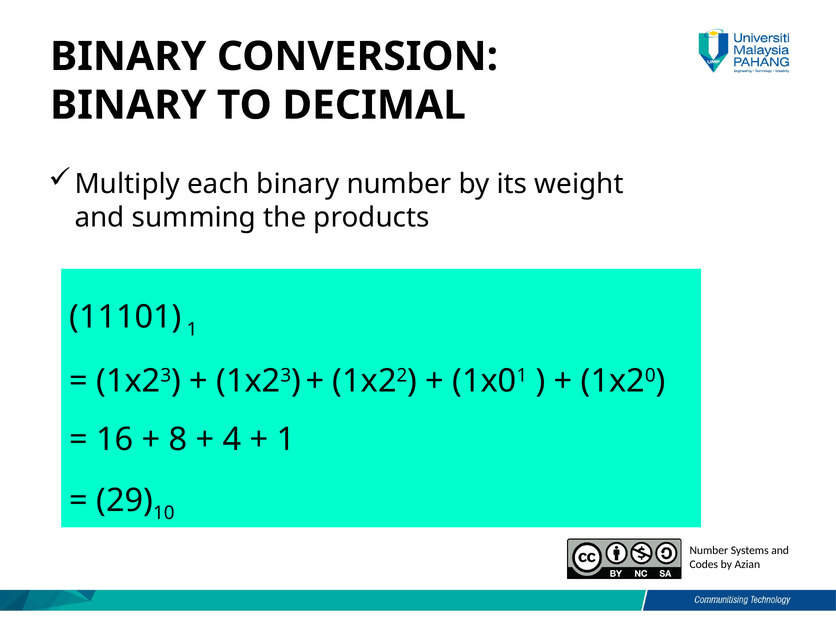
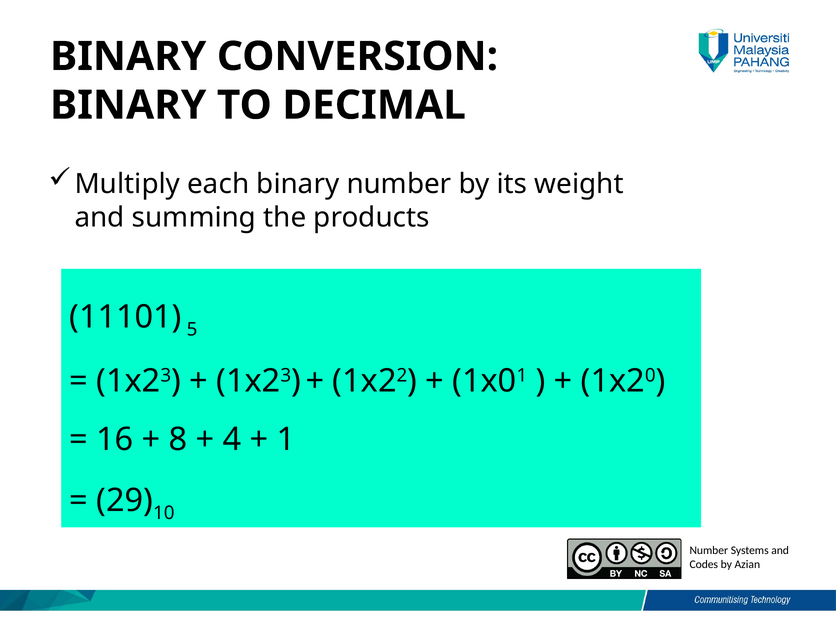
11101 1: 1 -> 5
